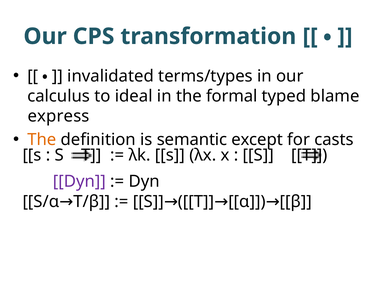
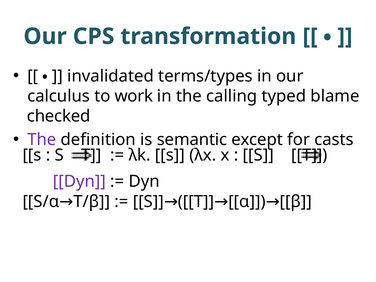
ideal: ideal -> work
formal: formal -> calling
express: express -> checked
The at (42, 140) colour: orange -> purple
